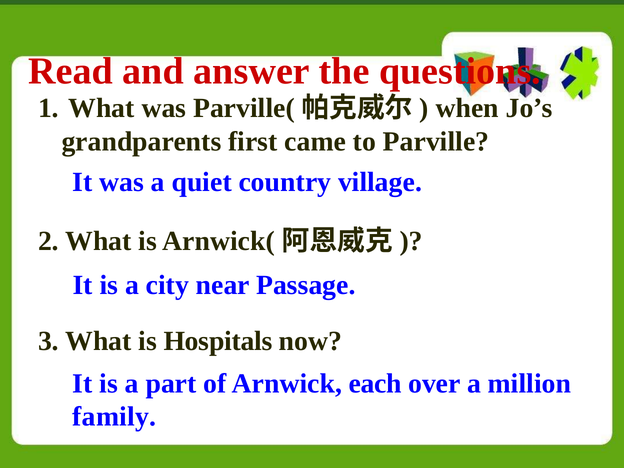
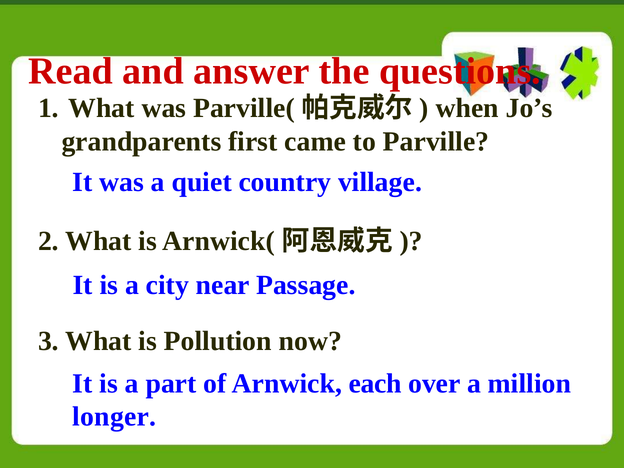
Hospitals: Hospitals -> Pollution
family: family -> longer
